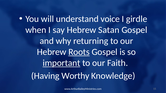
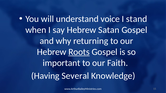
girdle: girdle -> stand
important underline: present -> none
Worthy: Worthy -> Several
